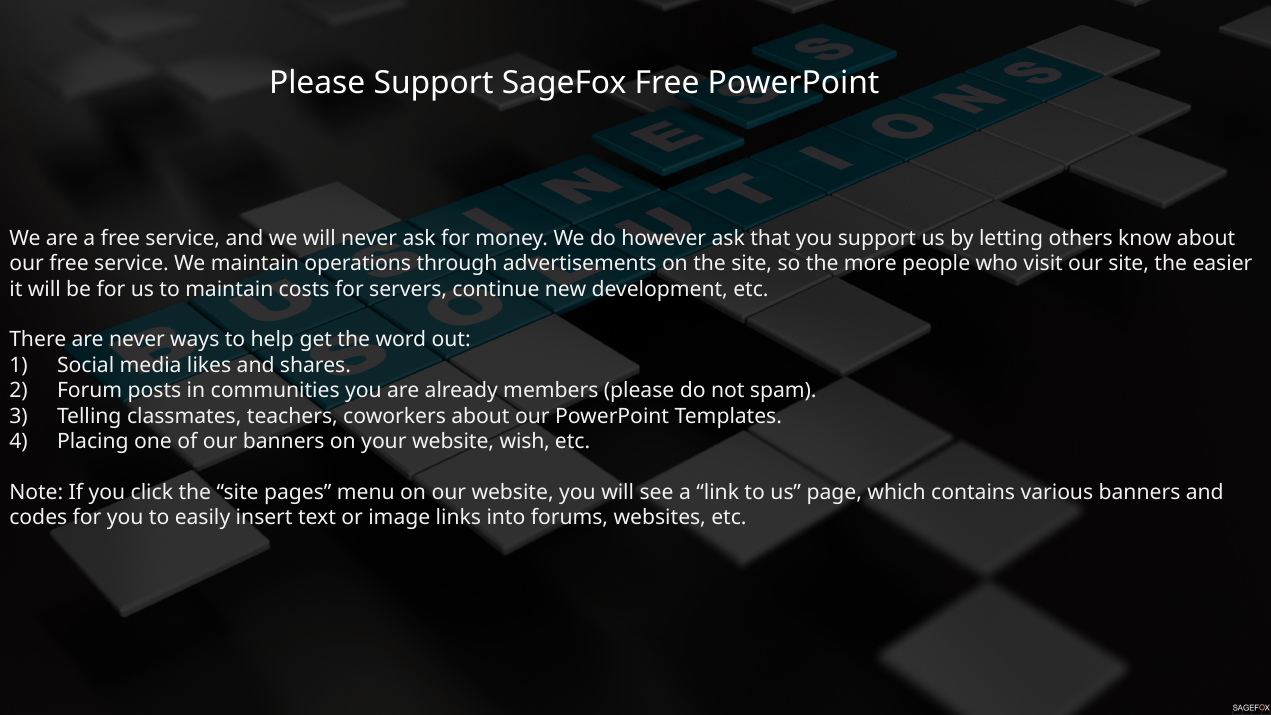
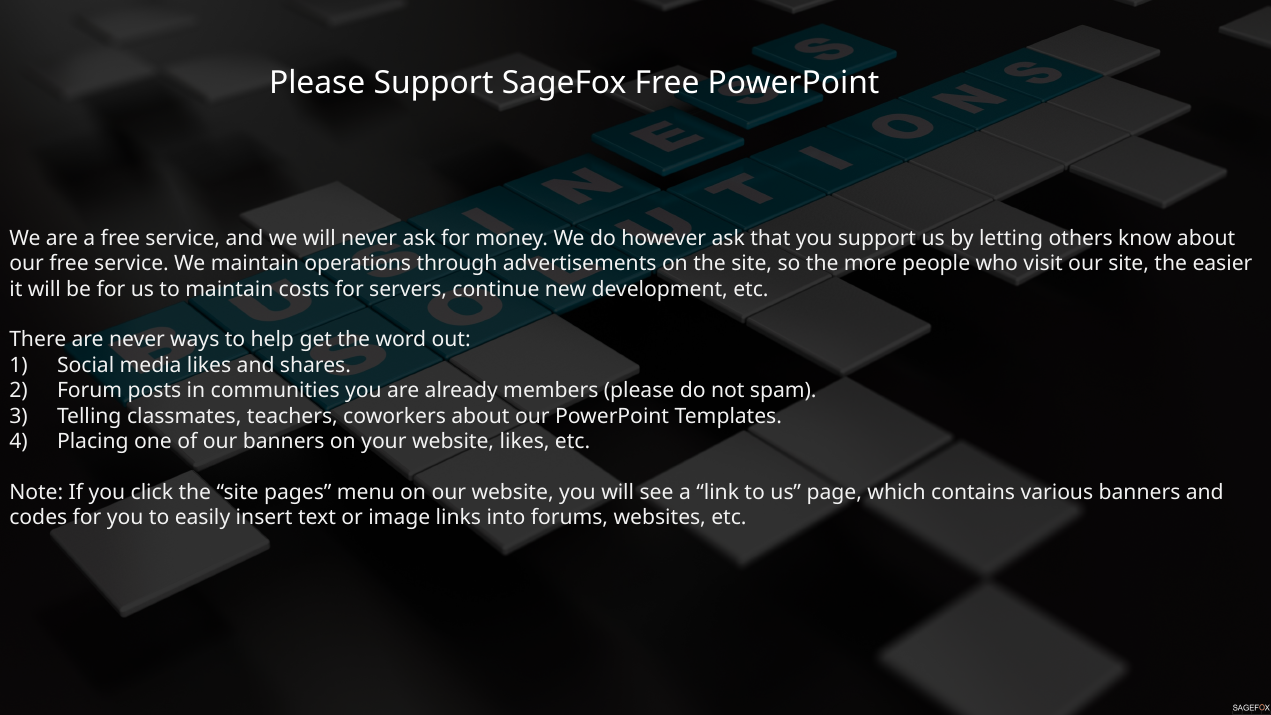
website wish: wish -> likes
